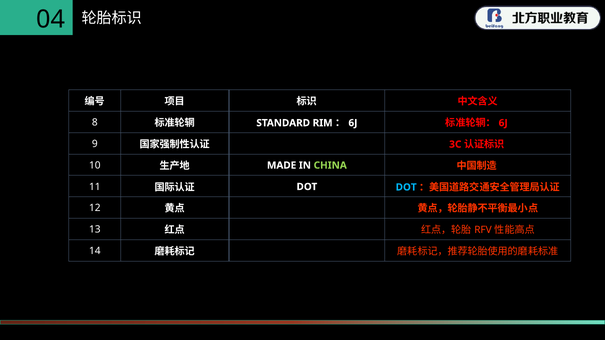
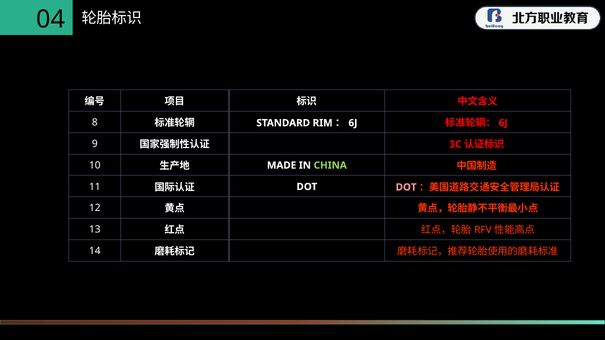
DOT at (406, 187) colour: light blue -> pink
